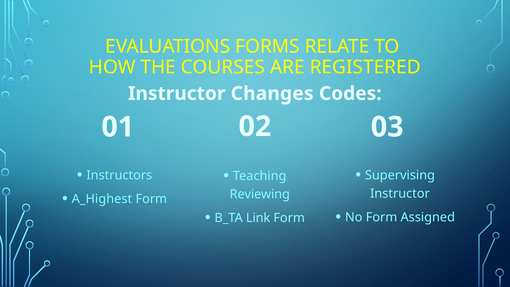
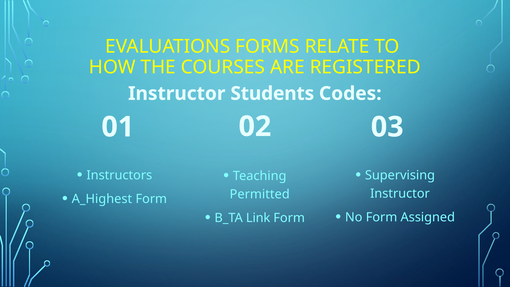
Changes: Changes -> Students
Reviewing: Reviewing -> Permitted
